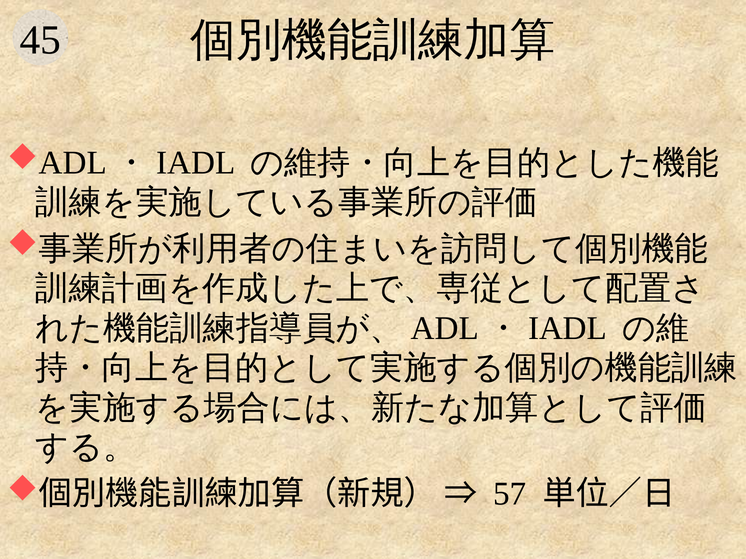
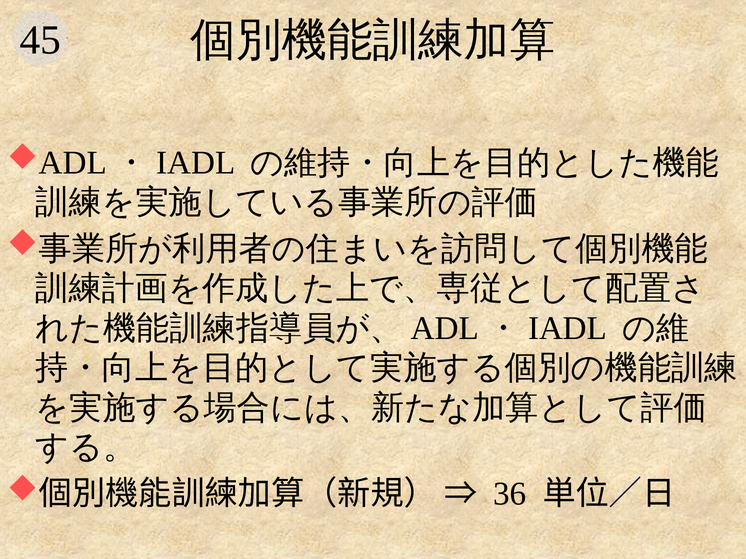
57: 57 -> 36
